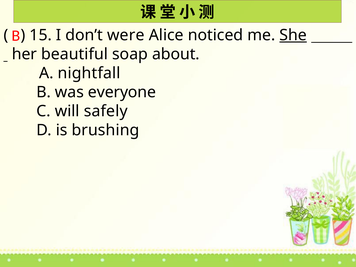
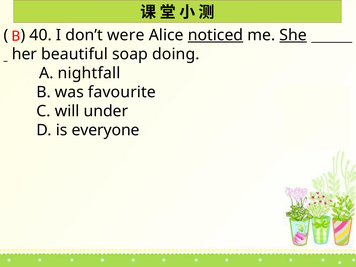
15: 15 -> 40
noticed underline: none -> present
about: about -> doing
everyone: everyone -> favourite
safely: safely -> under
brushing: brushing -> everyone
